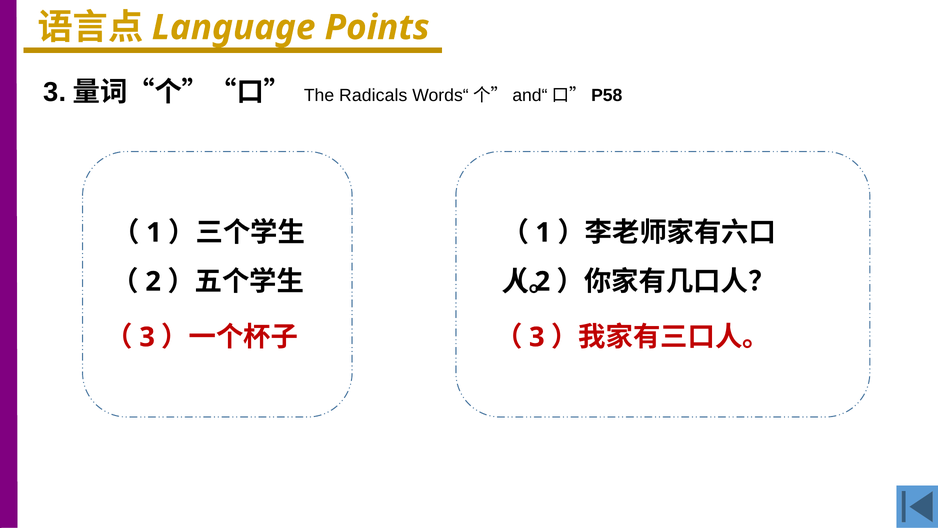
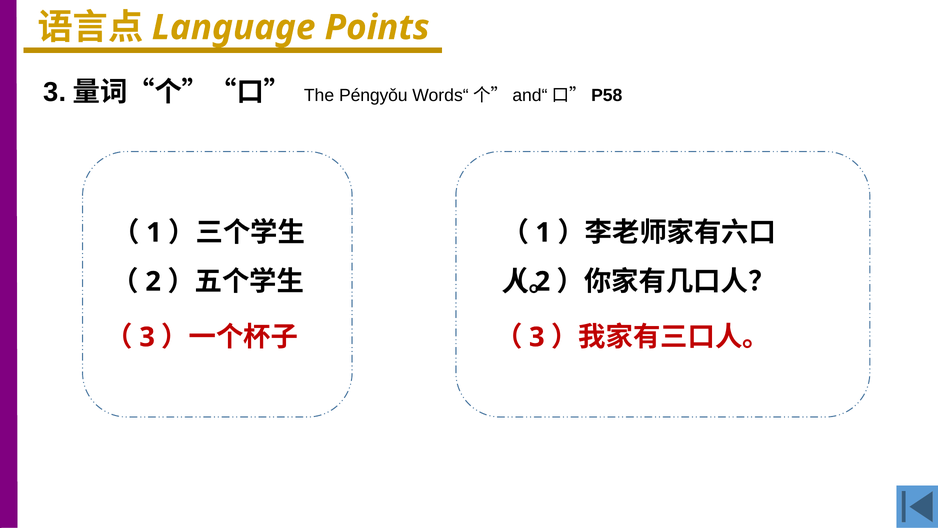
Radicals: Radicals -> Péngyǒu
